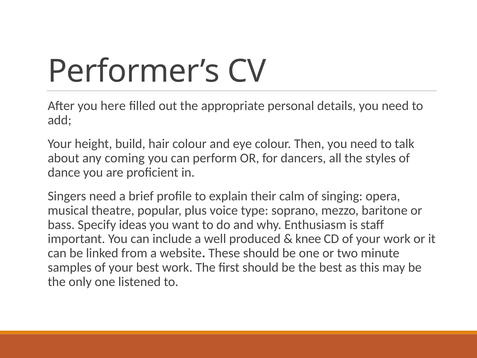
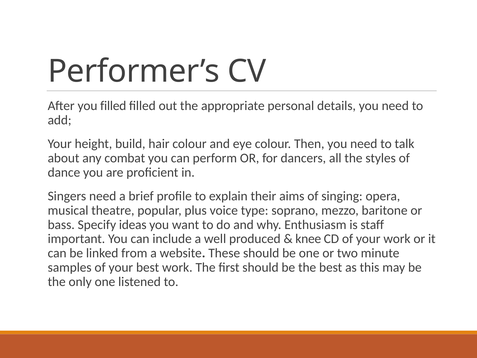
you here: here -> filled
coming: coming -> combat
calm: calm -> aims
